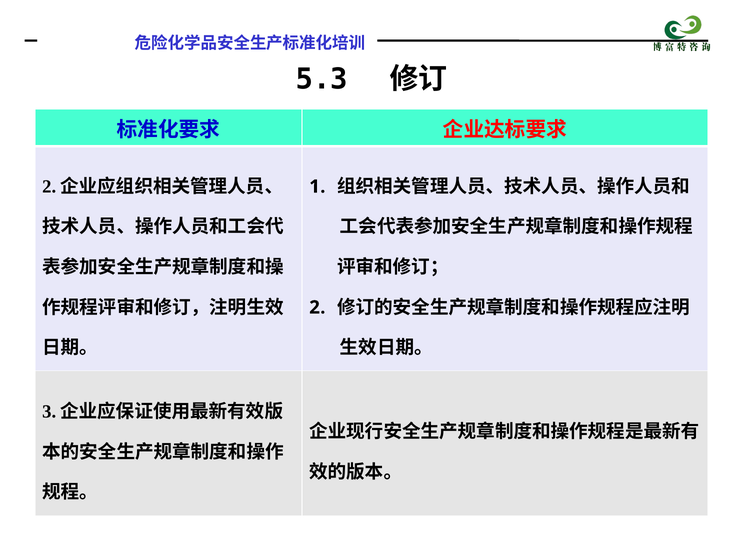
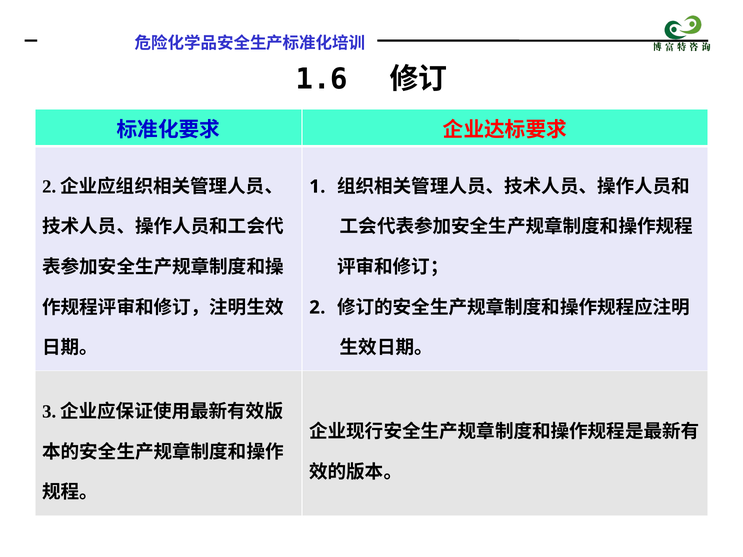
5.3: 5.3 -> 1.6
